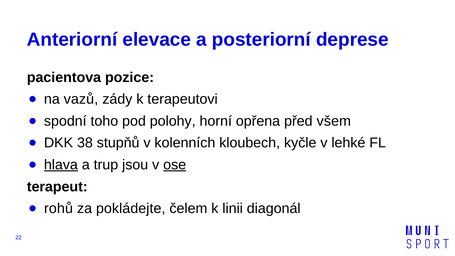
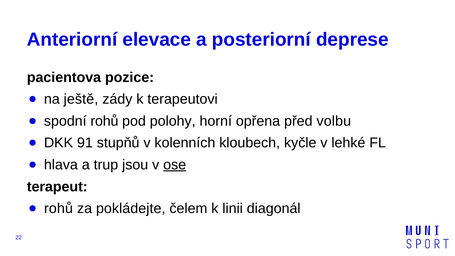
vazů: vazů -> ještě
spodní toho: toho -> rohů
všem: všem -> volbu
38: 38 -> 91
hlava underline: present -> none
